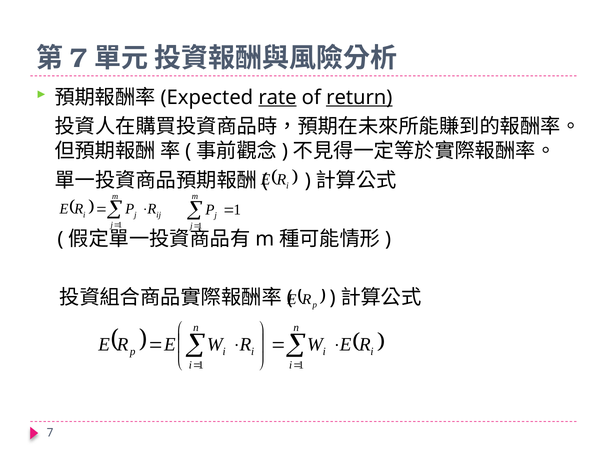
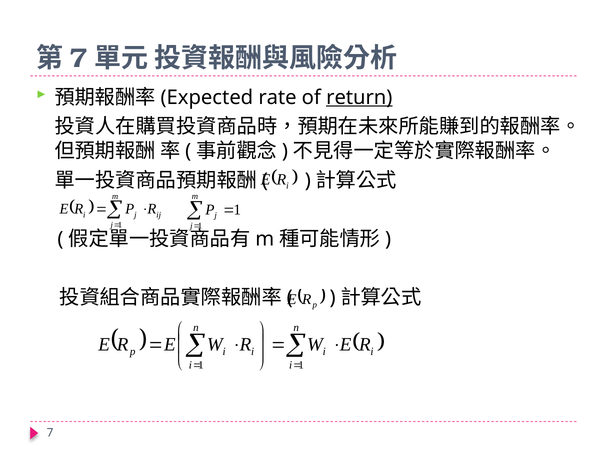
rate underline: present -> none
